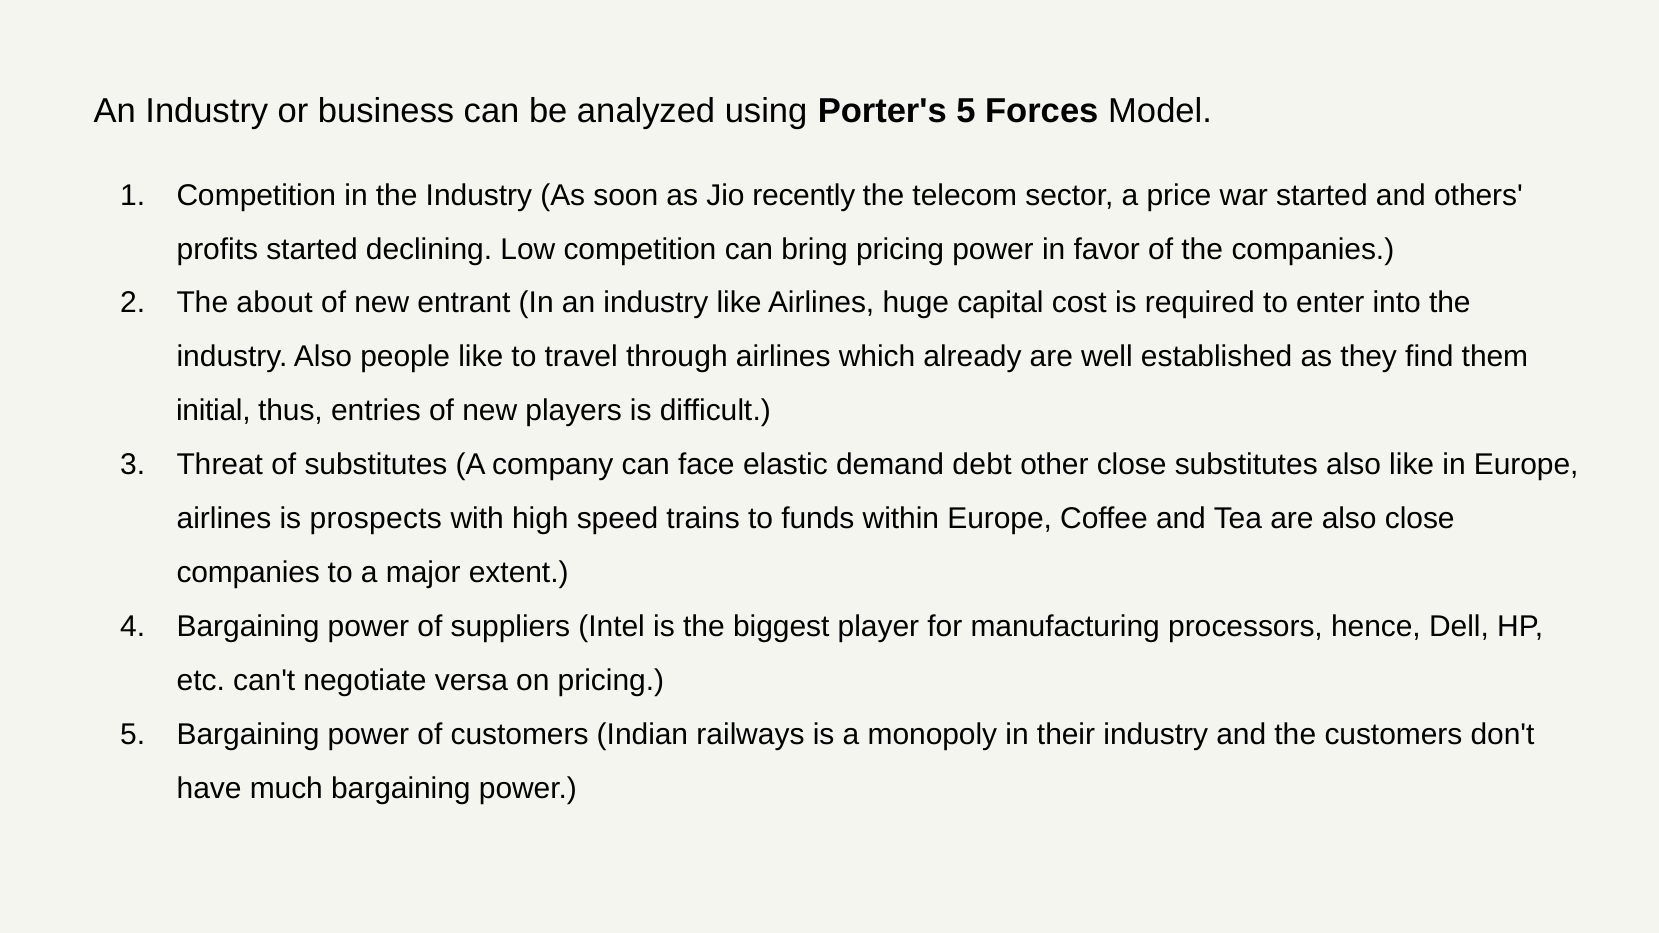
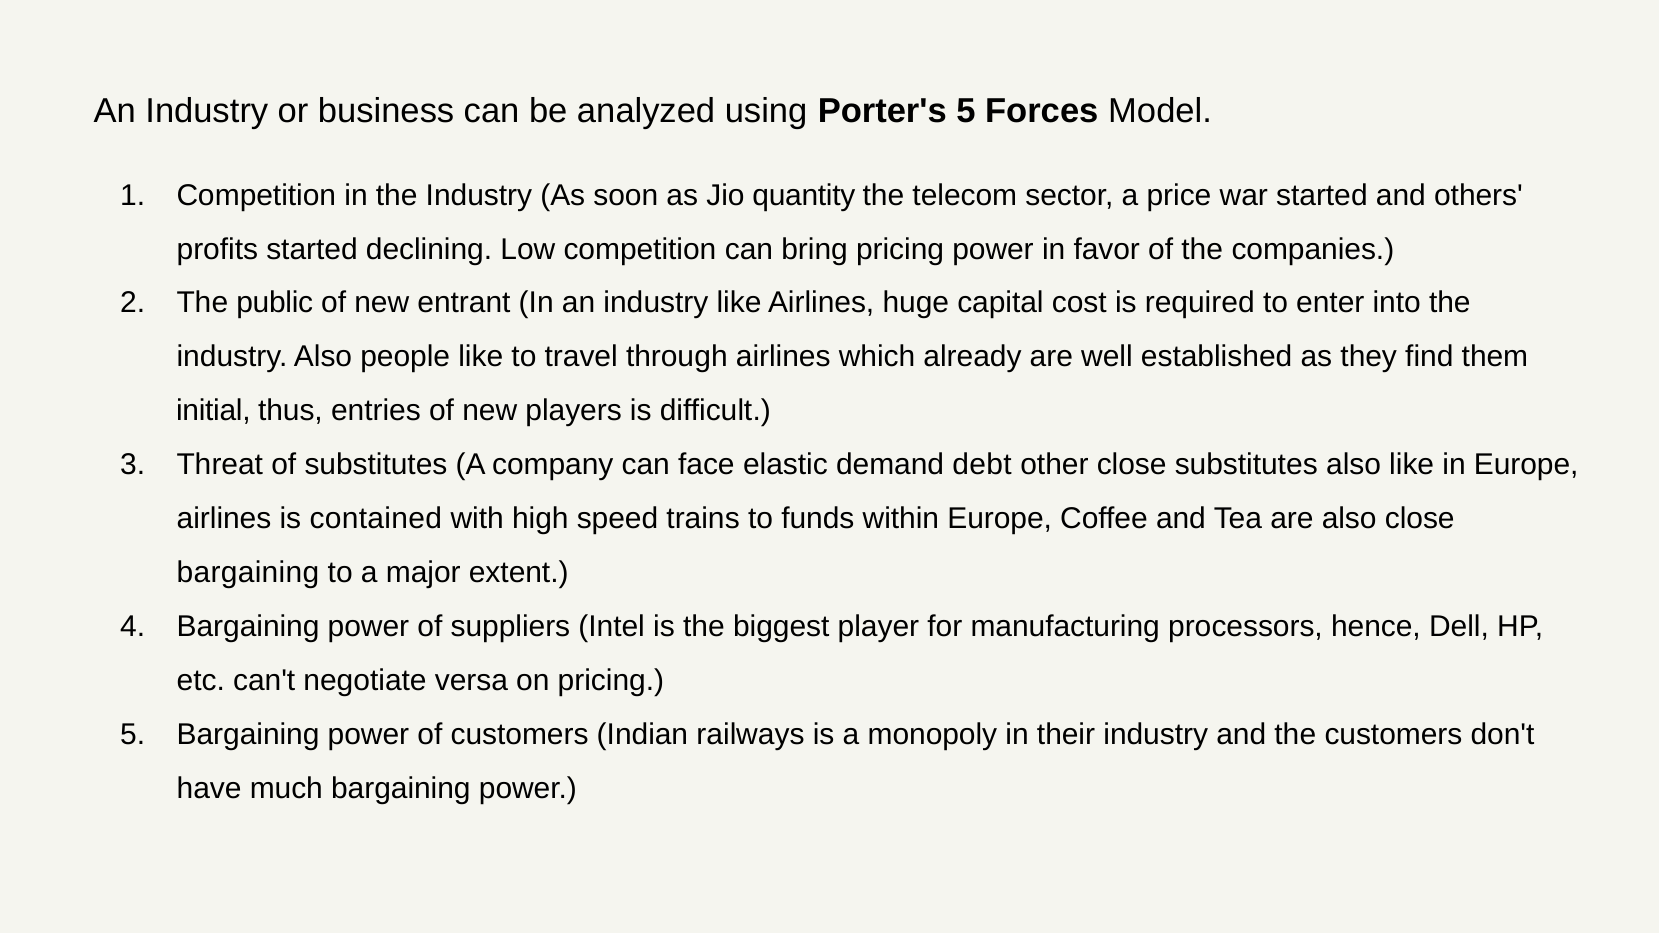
recently: recently -> quantity
about: about -> public
prospects: prospects -> contained
companies at (248, 573): companies -> bargaining
